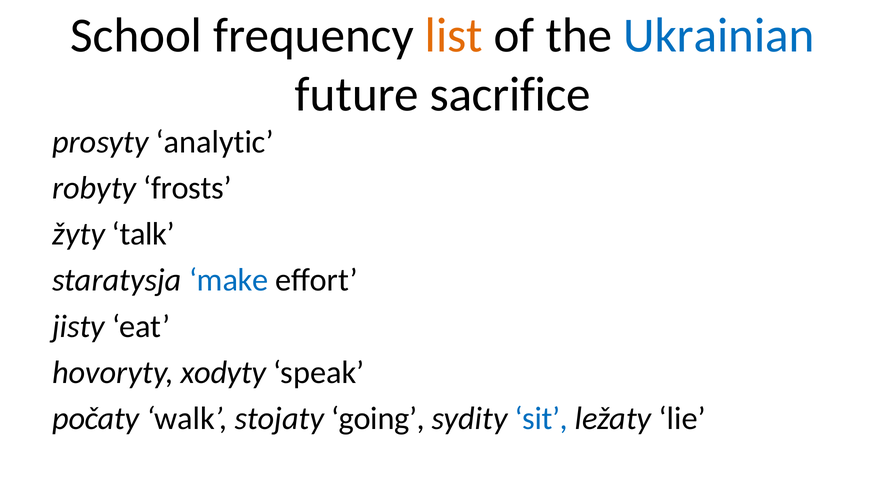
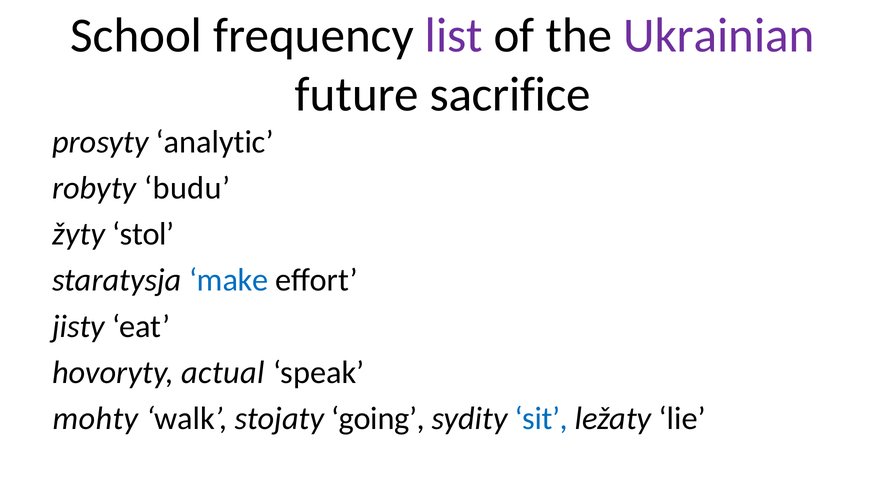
list colour: orange -> purple
Ukrainian colour: blue -> purple
frosts: frosts -> budu
talk: talk -> stol
xodyty: xodyty -> actual
počaty: počaty -> mohty
